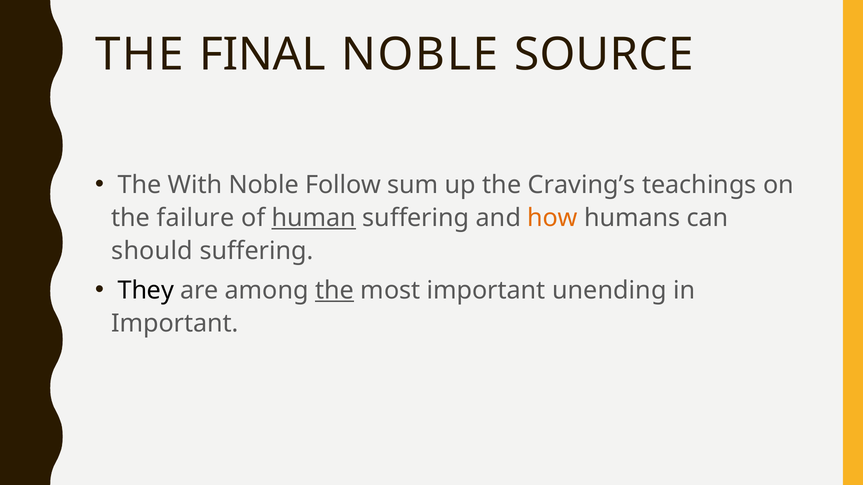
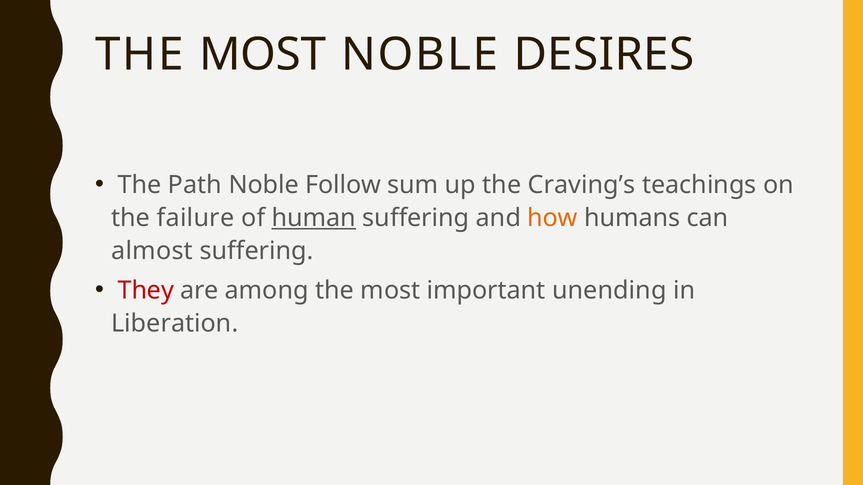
FINAL at (263, 55): FINAL -> MOST
SOURCE: SOURCE -> DESIRES
With: With -> Path
should: should -> almost
They colour: black -> red
the at (335, 291) underline: present -> none
Important at (175, 324): Important -> Liberation
